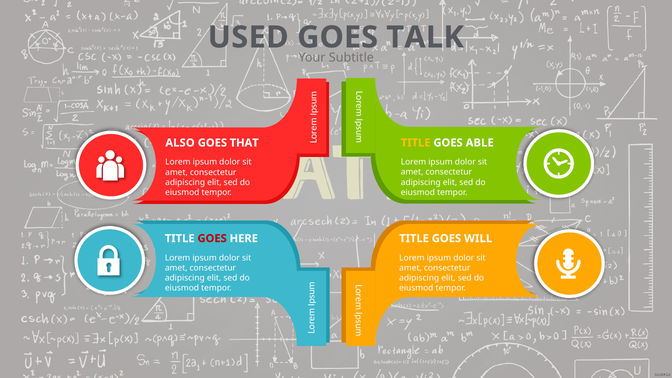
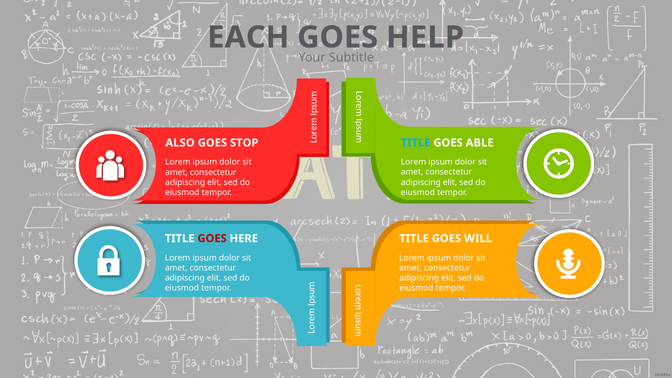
USED: USED -> EACH
TALK: TALK -> HELP
THAT: THAT -> STOP
TITLE at (416, 143) colour: yellow -> light blue
